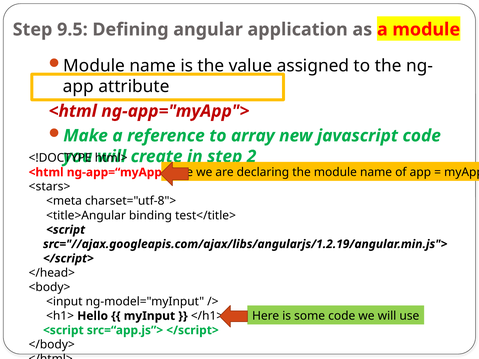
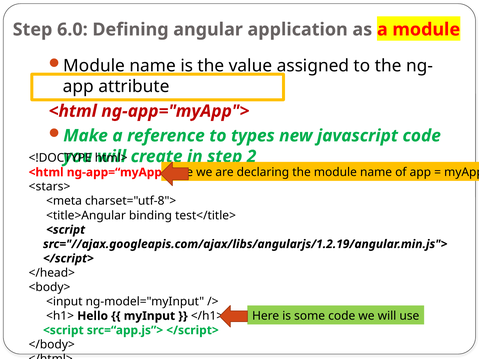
9.5: 9.5 -> 6.0
array: array -> types
